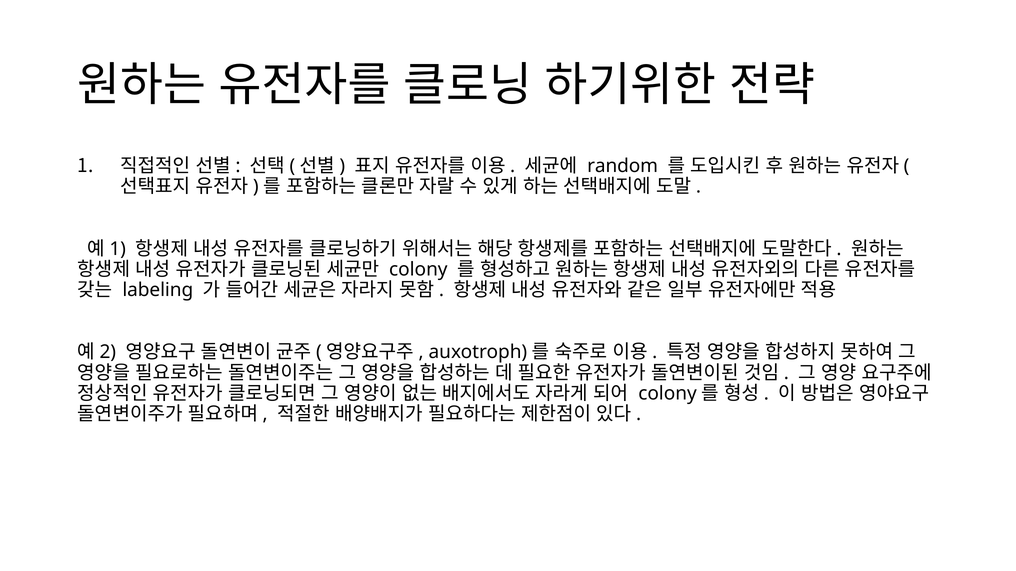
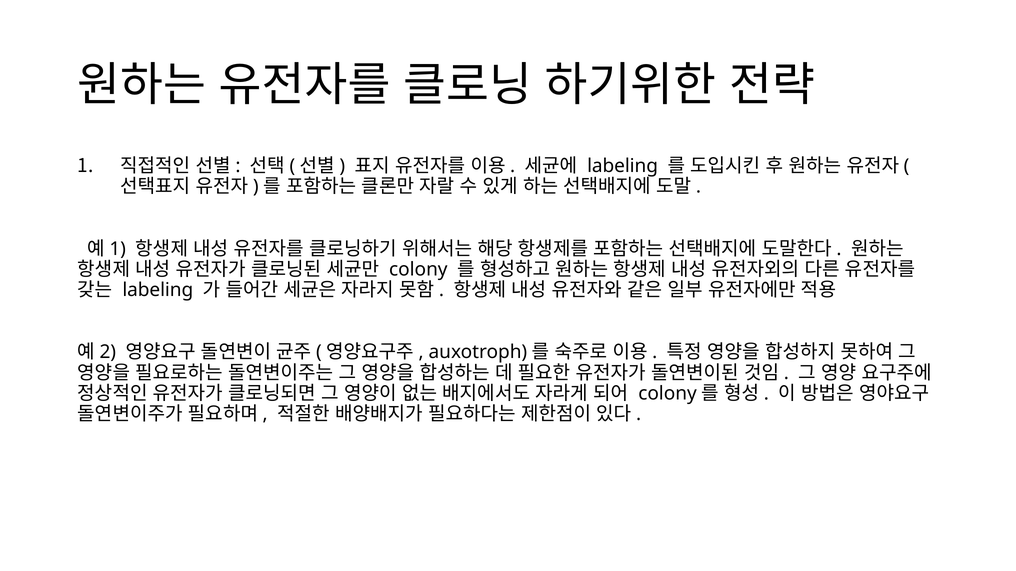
random at (623, 166): random -> labeling
